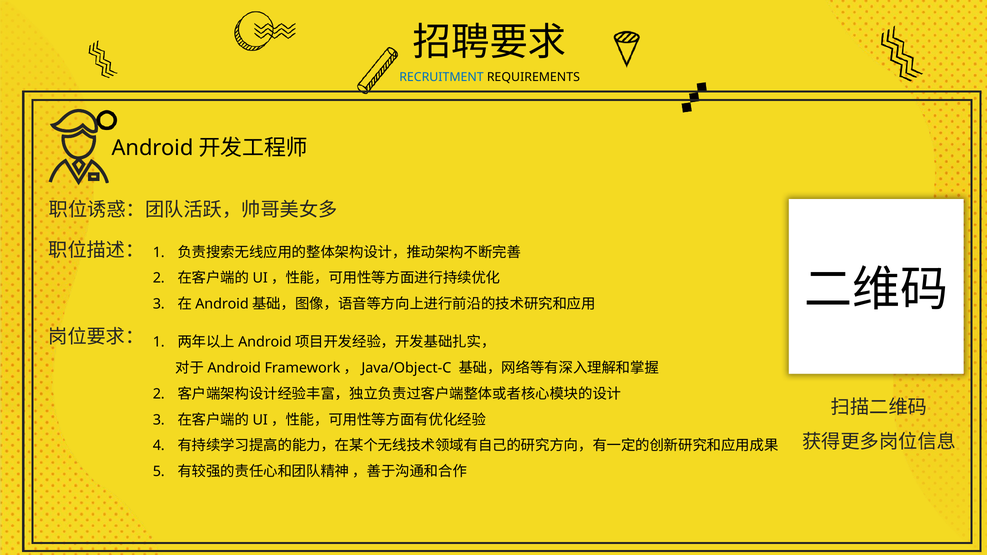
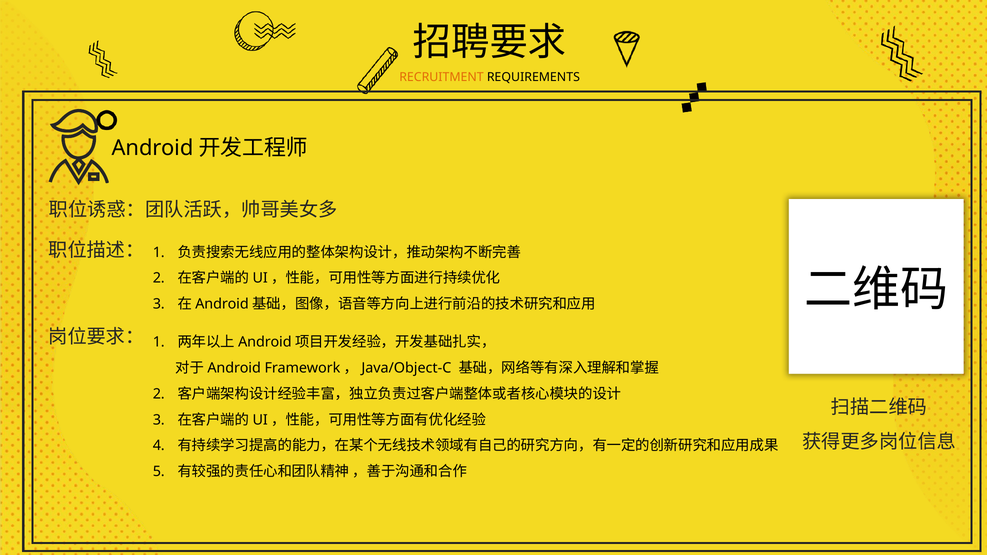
RECRUITMENT colour: blue -> orange
